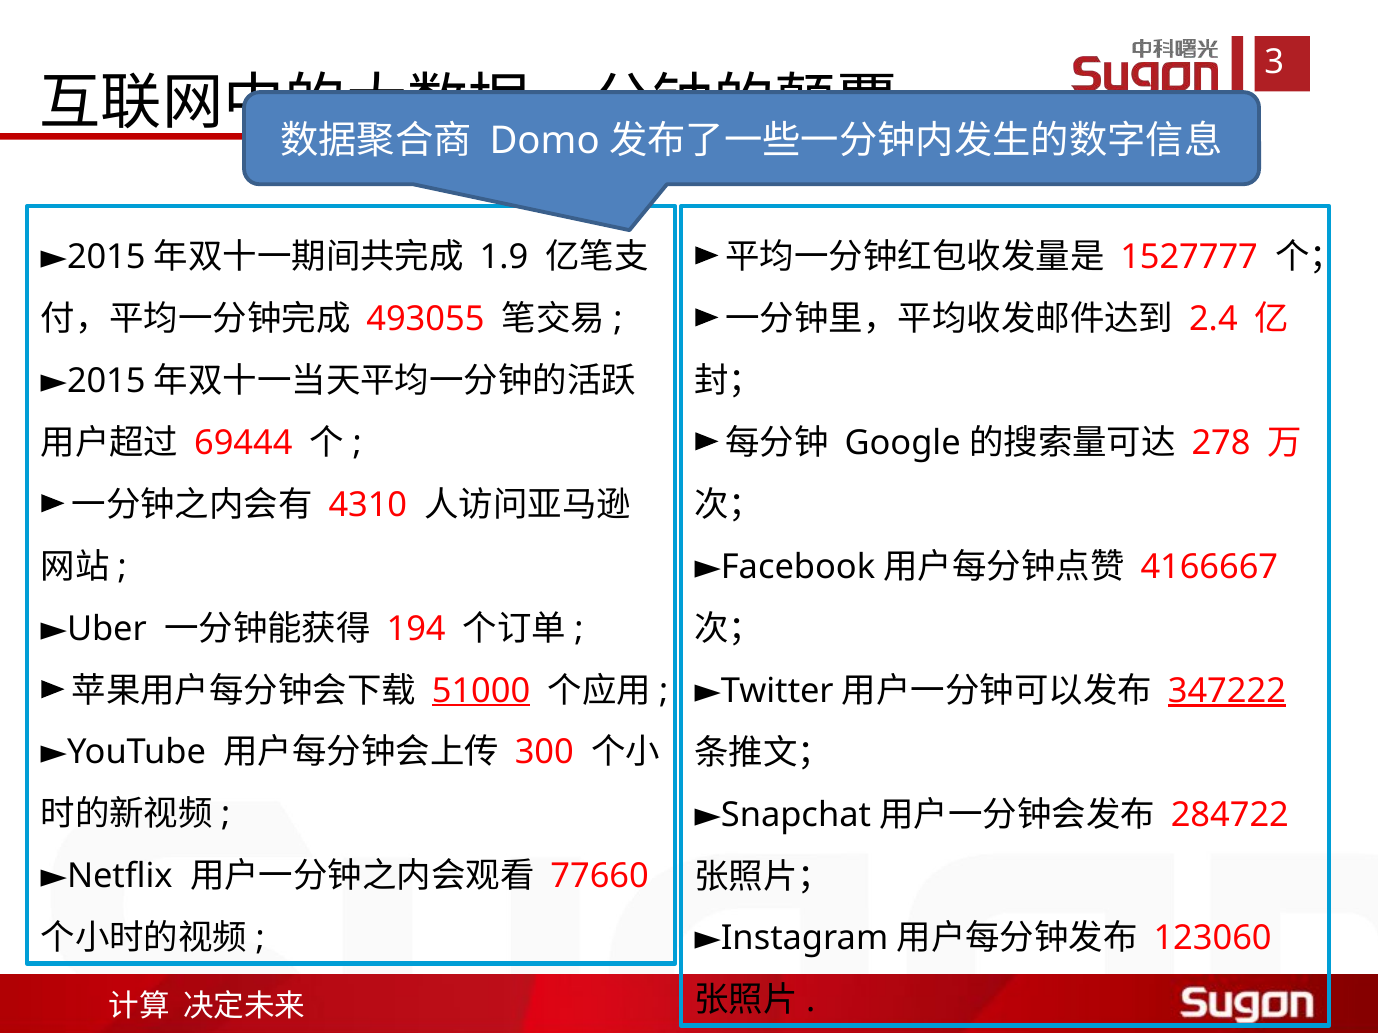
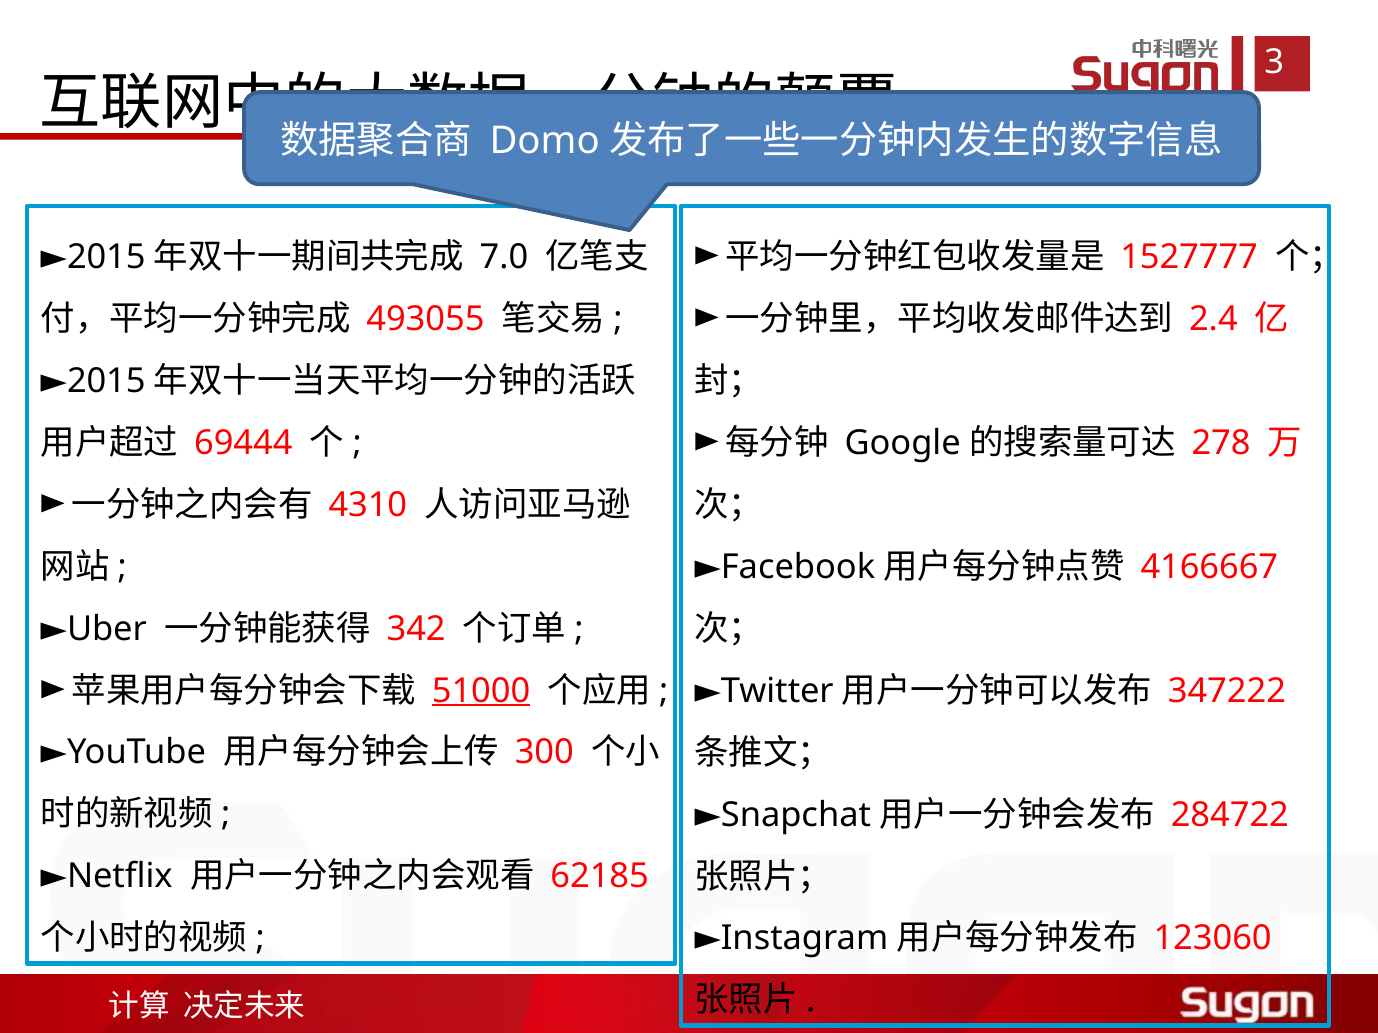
1.9: 1.9 -> 7.0
194: 194 -> 342
347222 underline: present -> none
77660: 77660 -> 62185
